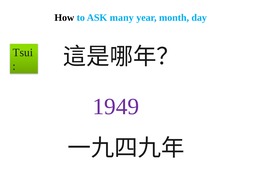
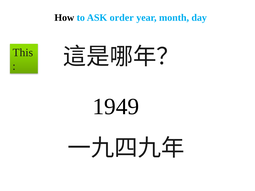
many: many -> order
Tsui: Tsui -> This
1949 colour: purple -> black
